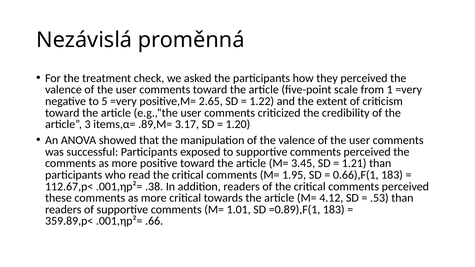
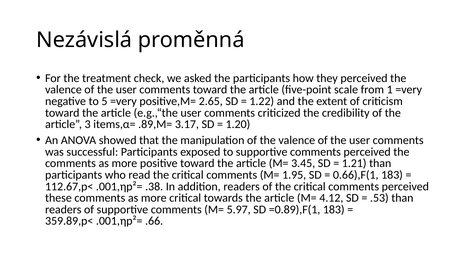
1.01: 1.01 -> 5.97
